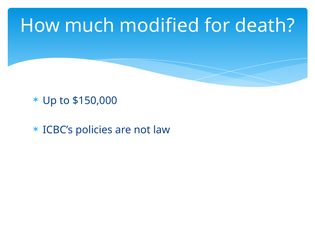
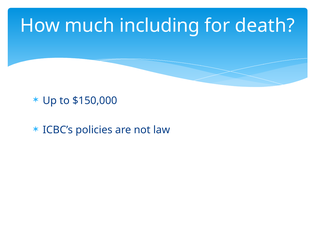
modified: modified -> including
